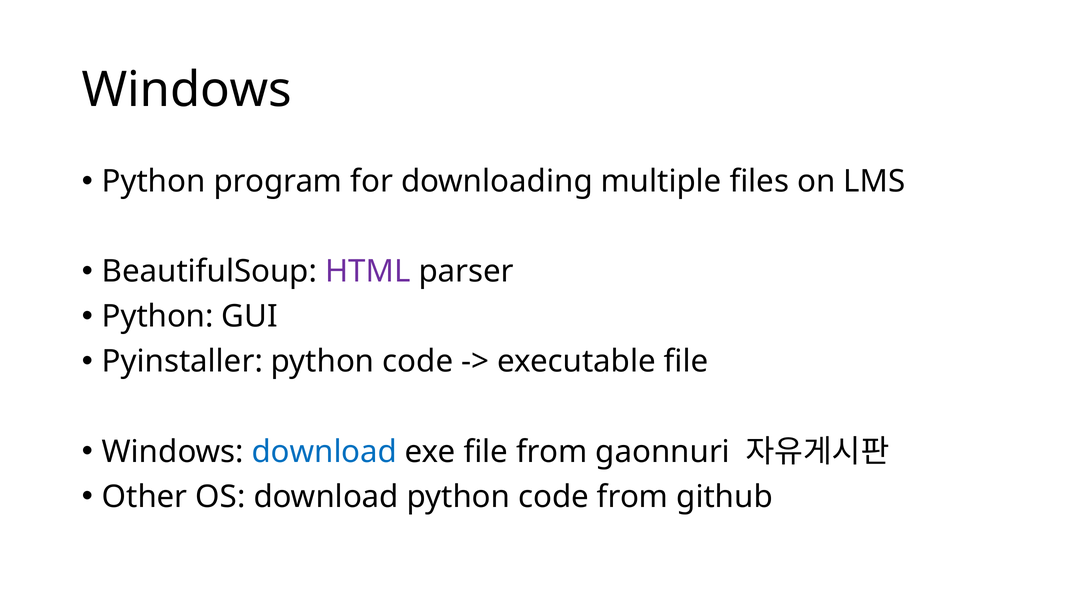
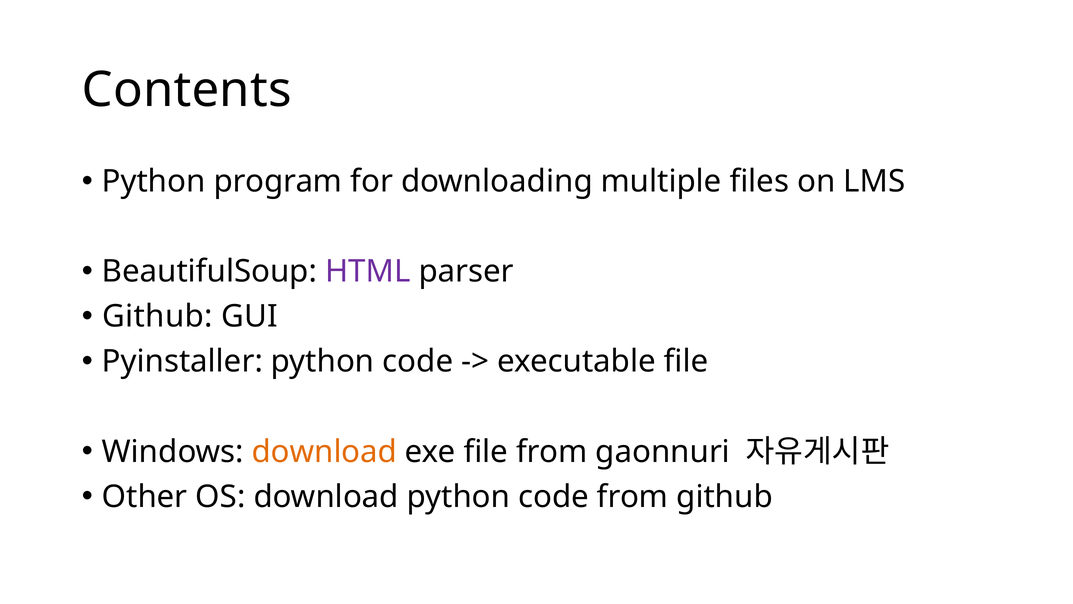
Windows at (187, 90): Windows -> Contents
Python at (158, 316): Python -> Github
download at (324, 451) colour: blue -> orange
